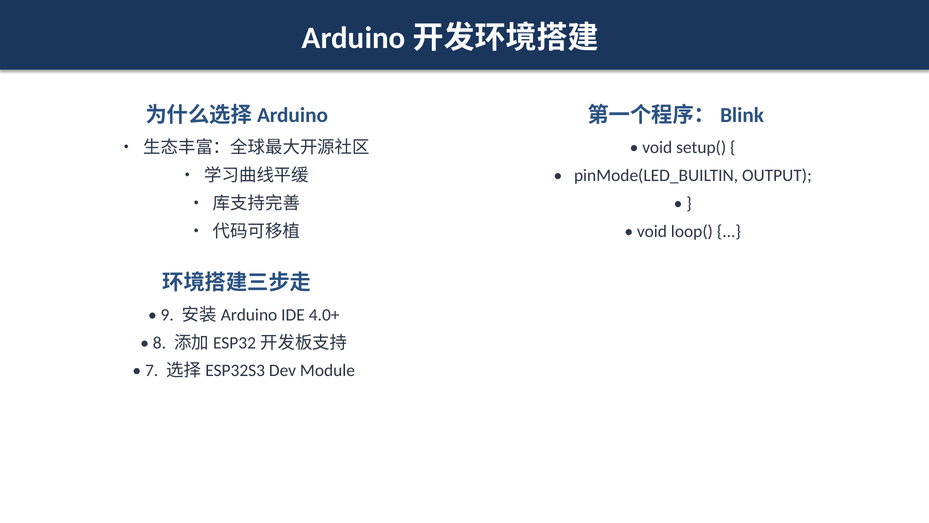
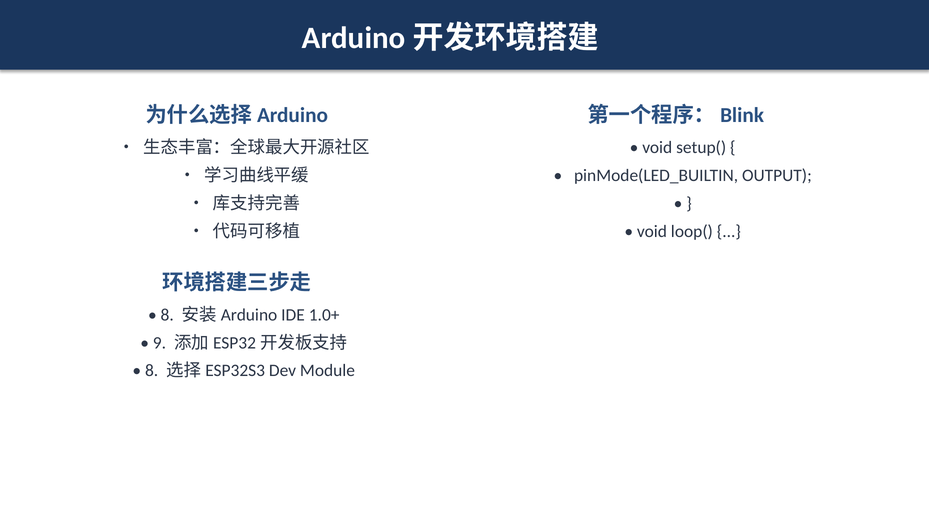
9 at (167, 315): 9 -> 8
4.0+: 4.0+ -> 1.0+
8: 8 -> 9
7 at (152, 370): 7 -> 8
